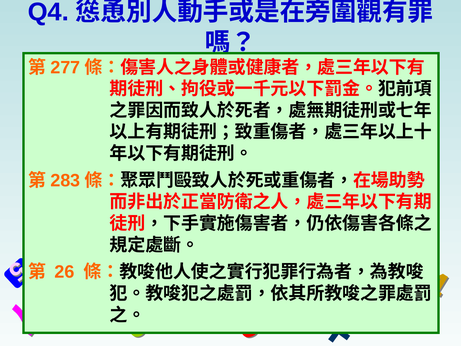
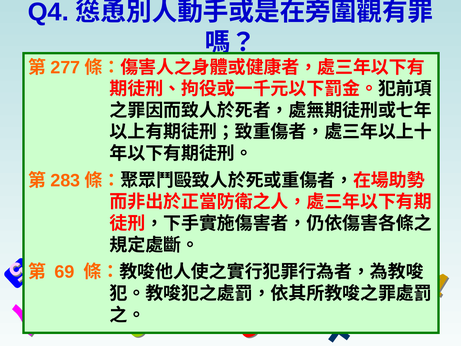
26: 26 -> 69
